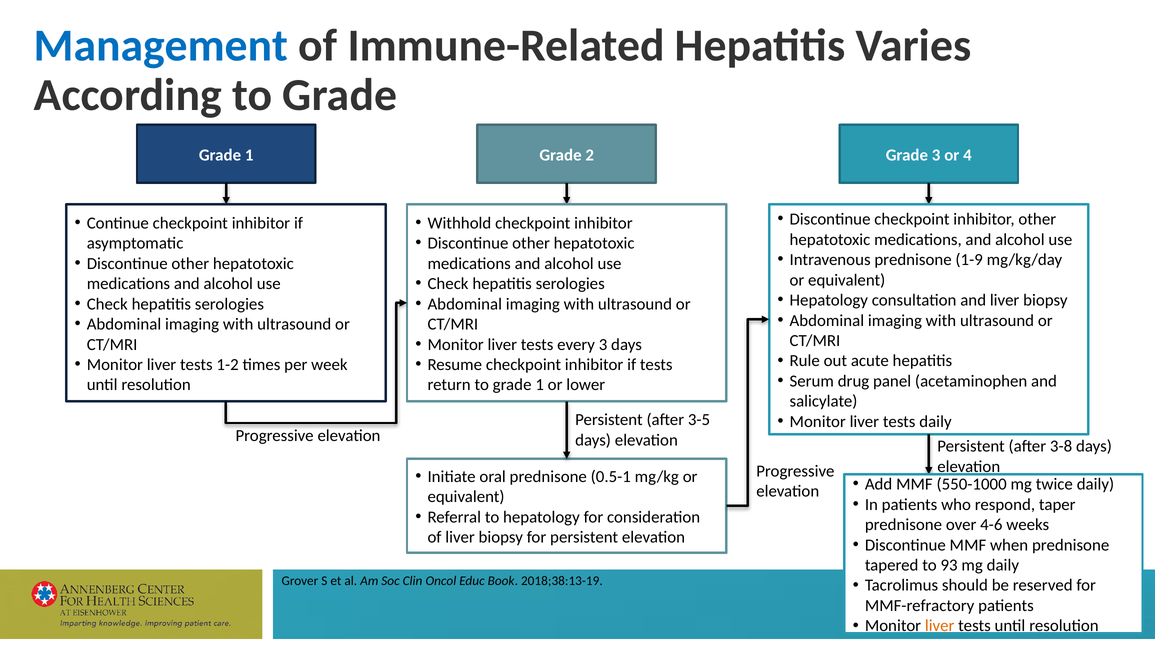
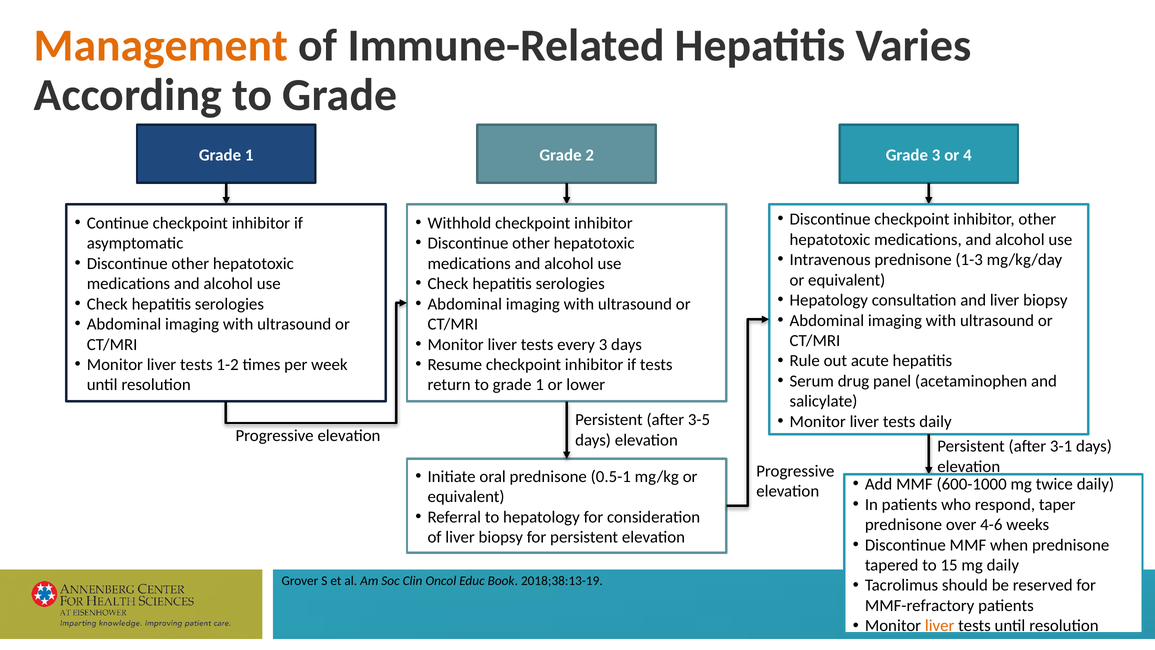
Management colour: blue -> orange
1-9: 1-9 -> 1-3
3-8: 3-8 -> 3-1
550-1000: 550-1000 -> 600-1000
93: 93 -> 15
